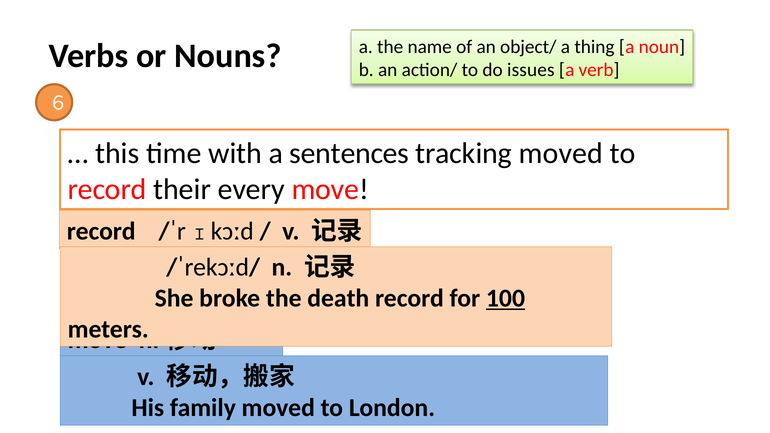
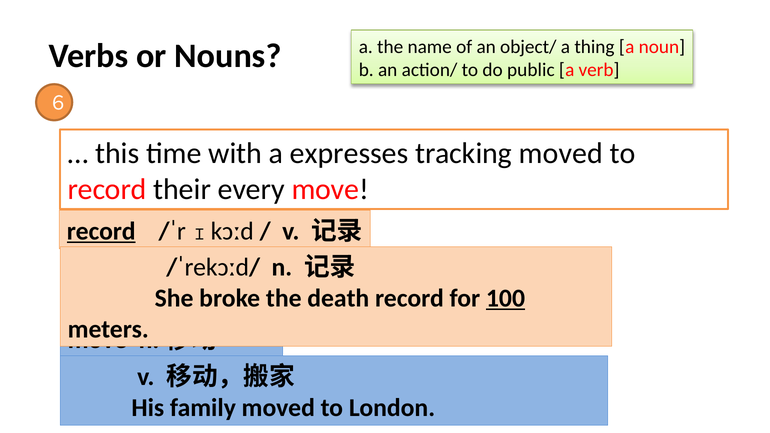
issues: issues -> public
sentences: sentences -> expresses
record at (101, 232) underline: none -> present
